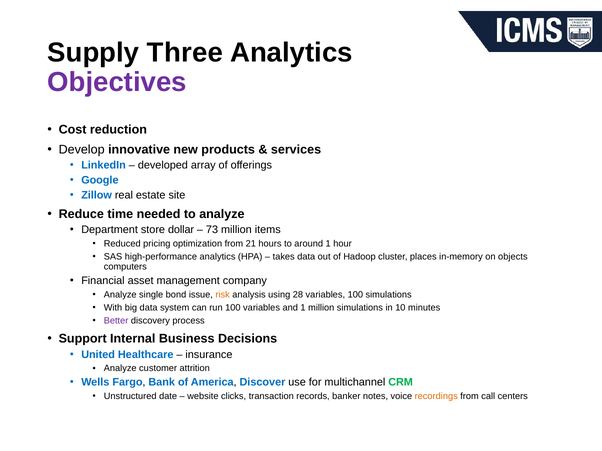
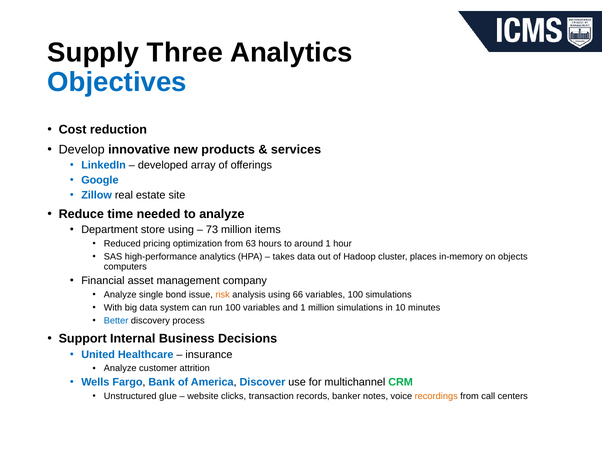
Objectives colour: purple -> blue
store dollar: dollar -> using
21: 21 -> 63
28: 28 -> 66
Better colour: purple -> blue
date: date -> glue
